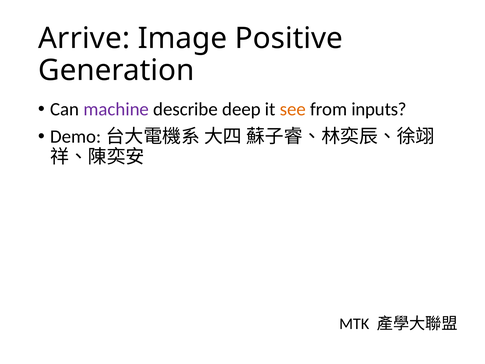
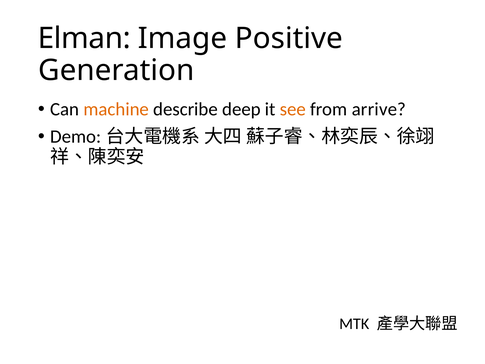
Arrive: Arrive -> Elman
machine colour: purple -> orange
inputs: inputs -> arrive
